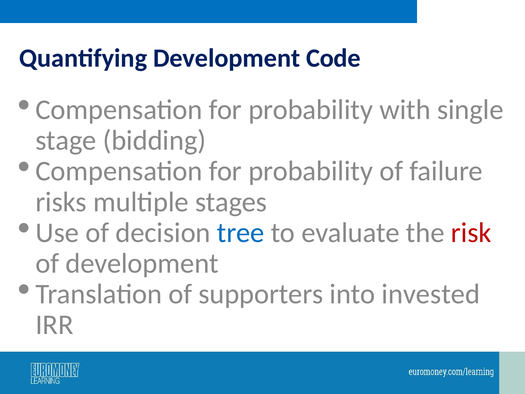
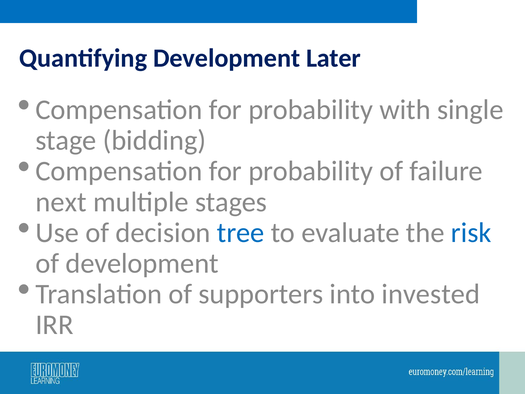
Code: Code -> Later
risks: risks -> next
risk colour: red -> blue
